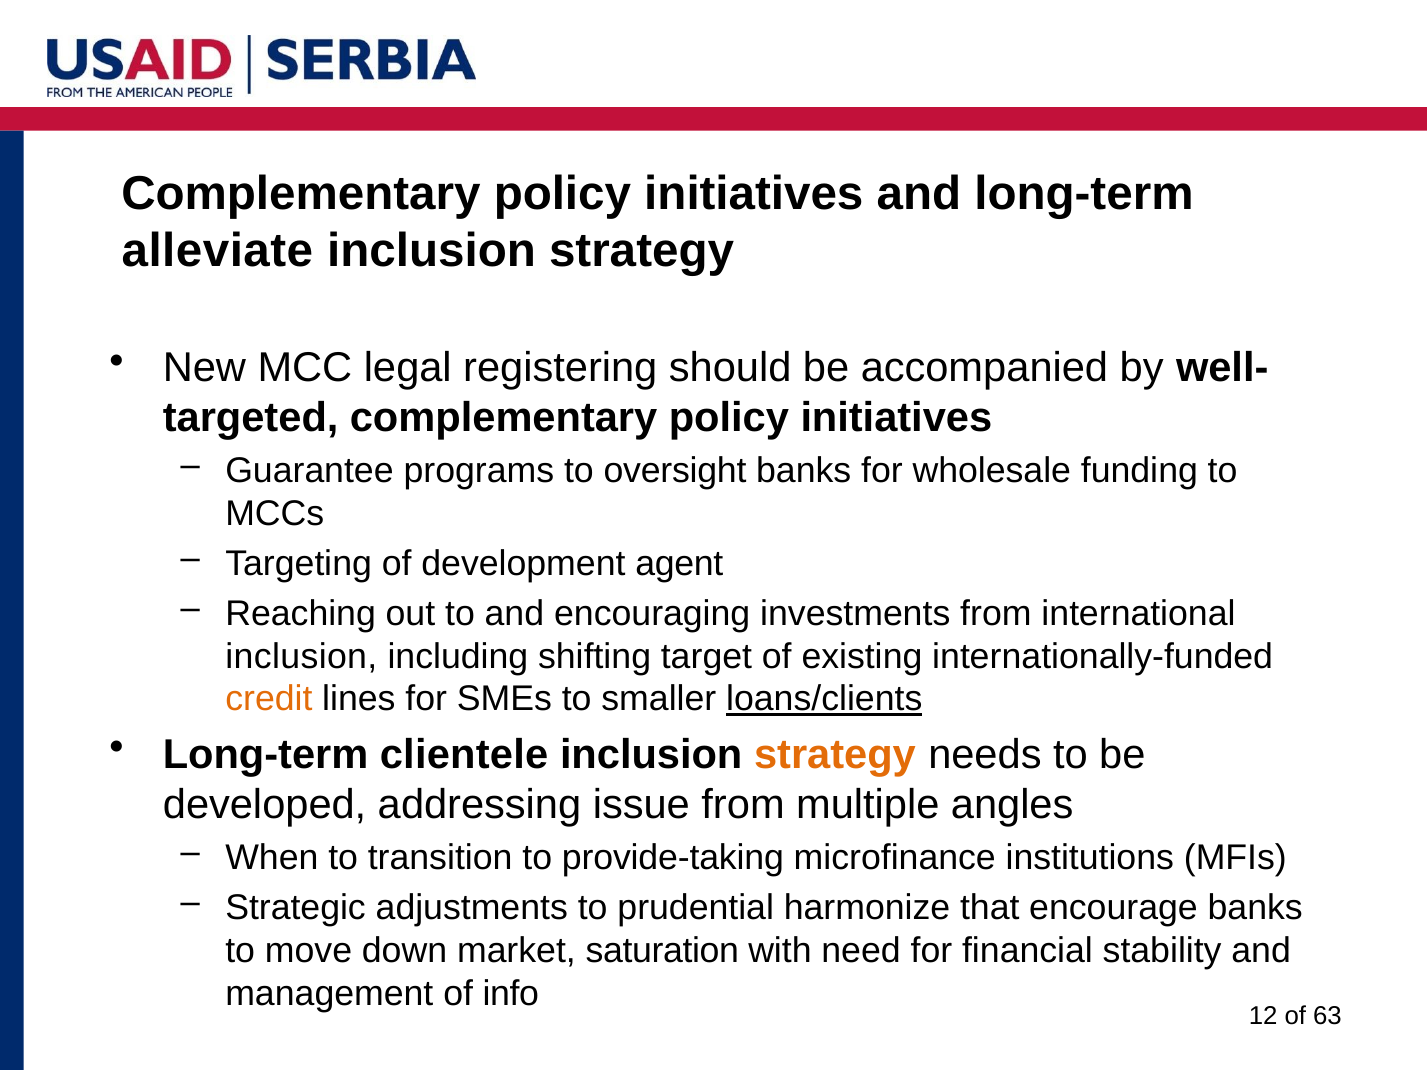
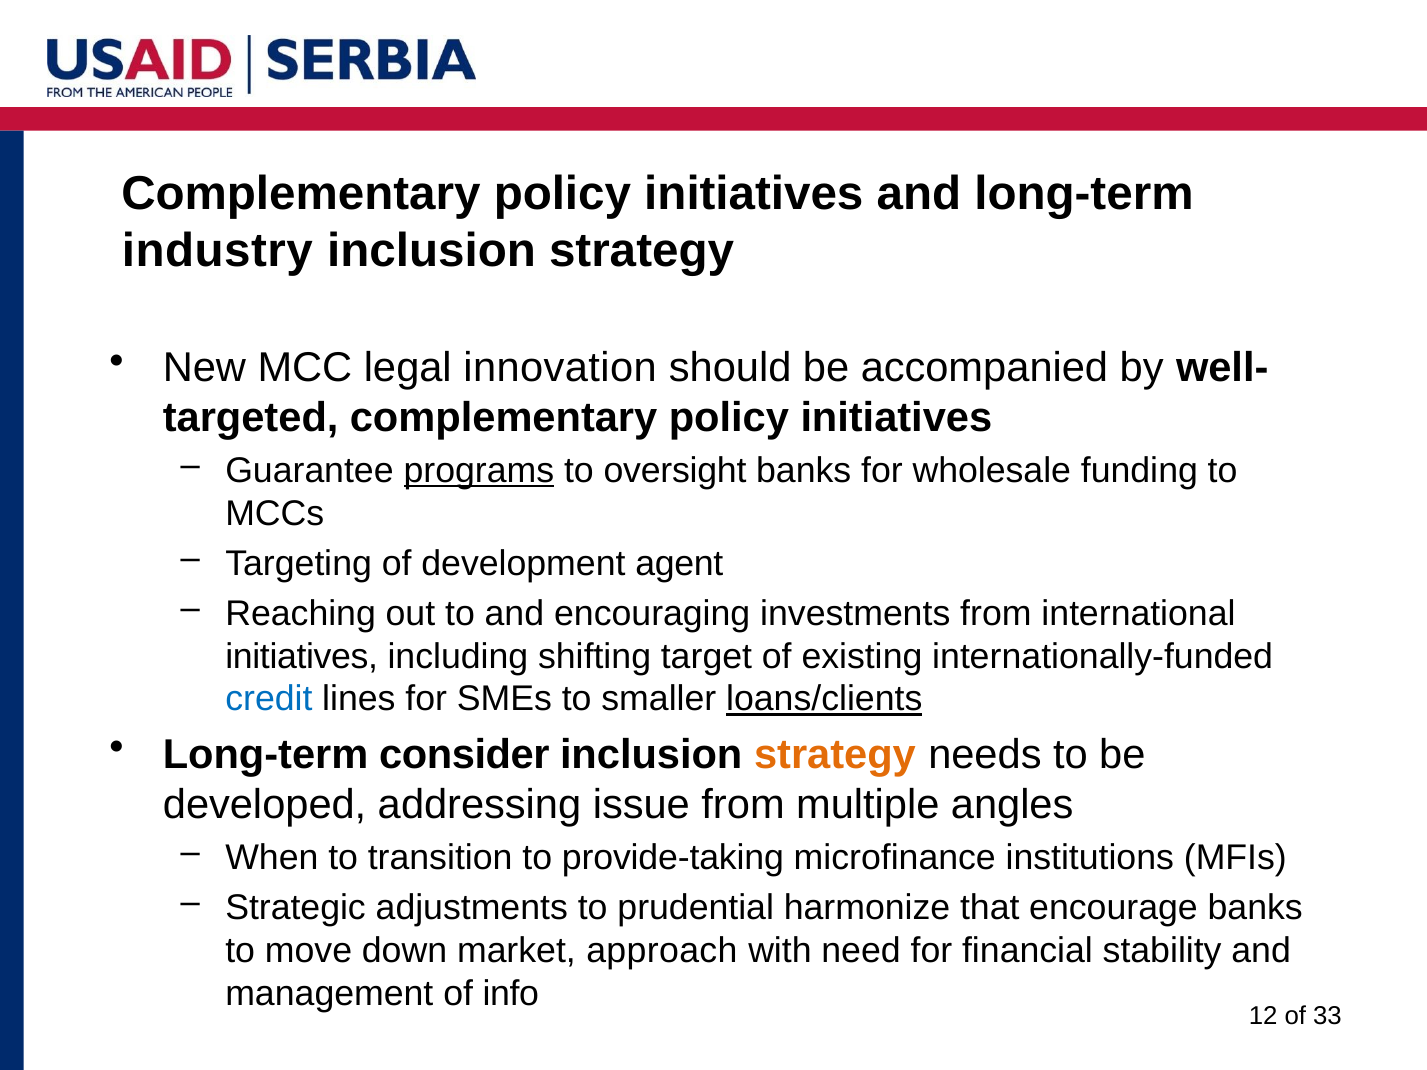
alleviate: alleviate -> industry
registering: registering -> innovation
programs underline: none -> present
inclusion at (301, 657): inclusion -> initiatives
credit colour: orange -> blue
clientele: clientele -> consider
saturation: saturation -> approach
63: 63 -> 33
